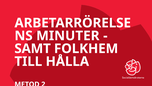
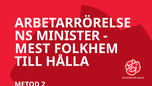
MINUTER: MINUTER -> MINISTER
SAMT: SAMT -> MEST
